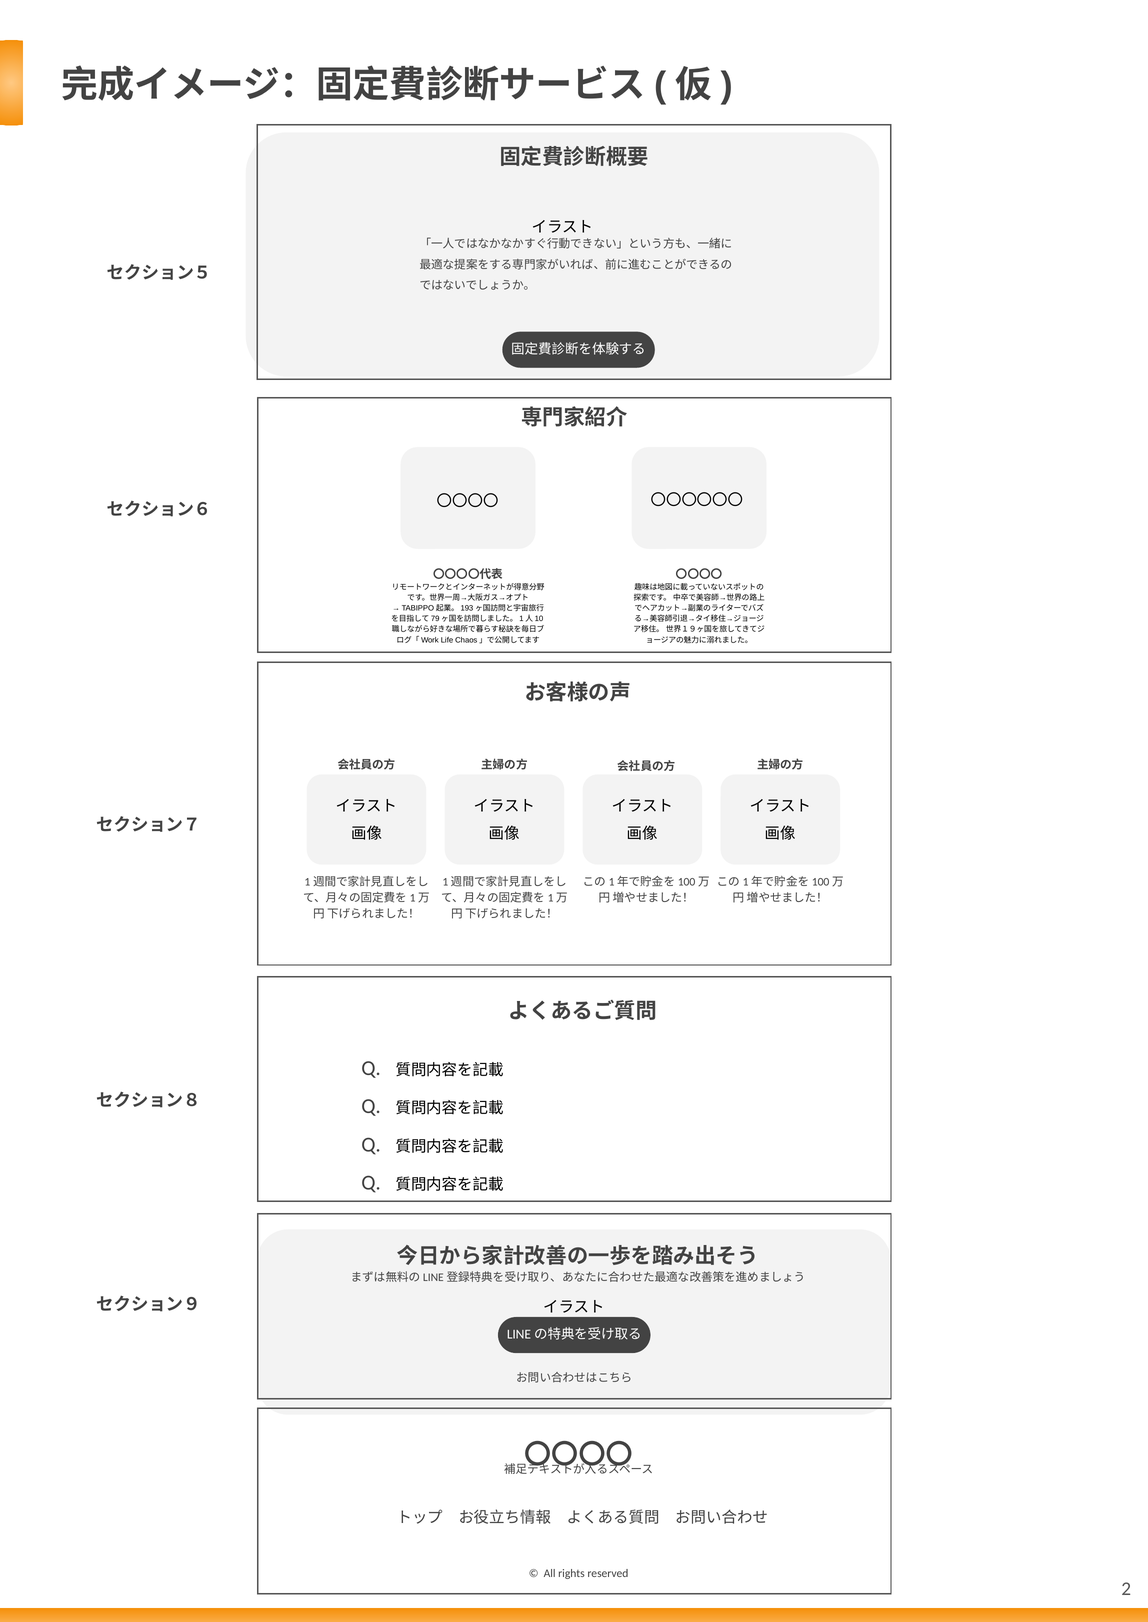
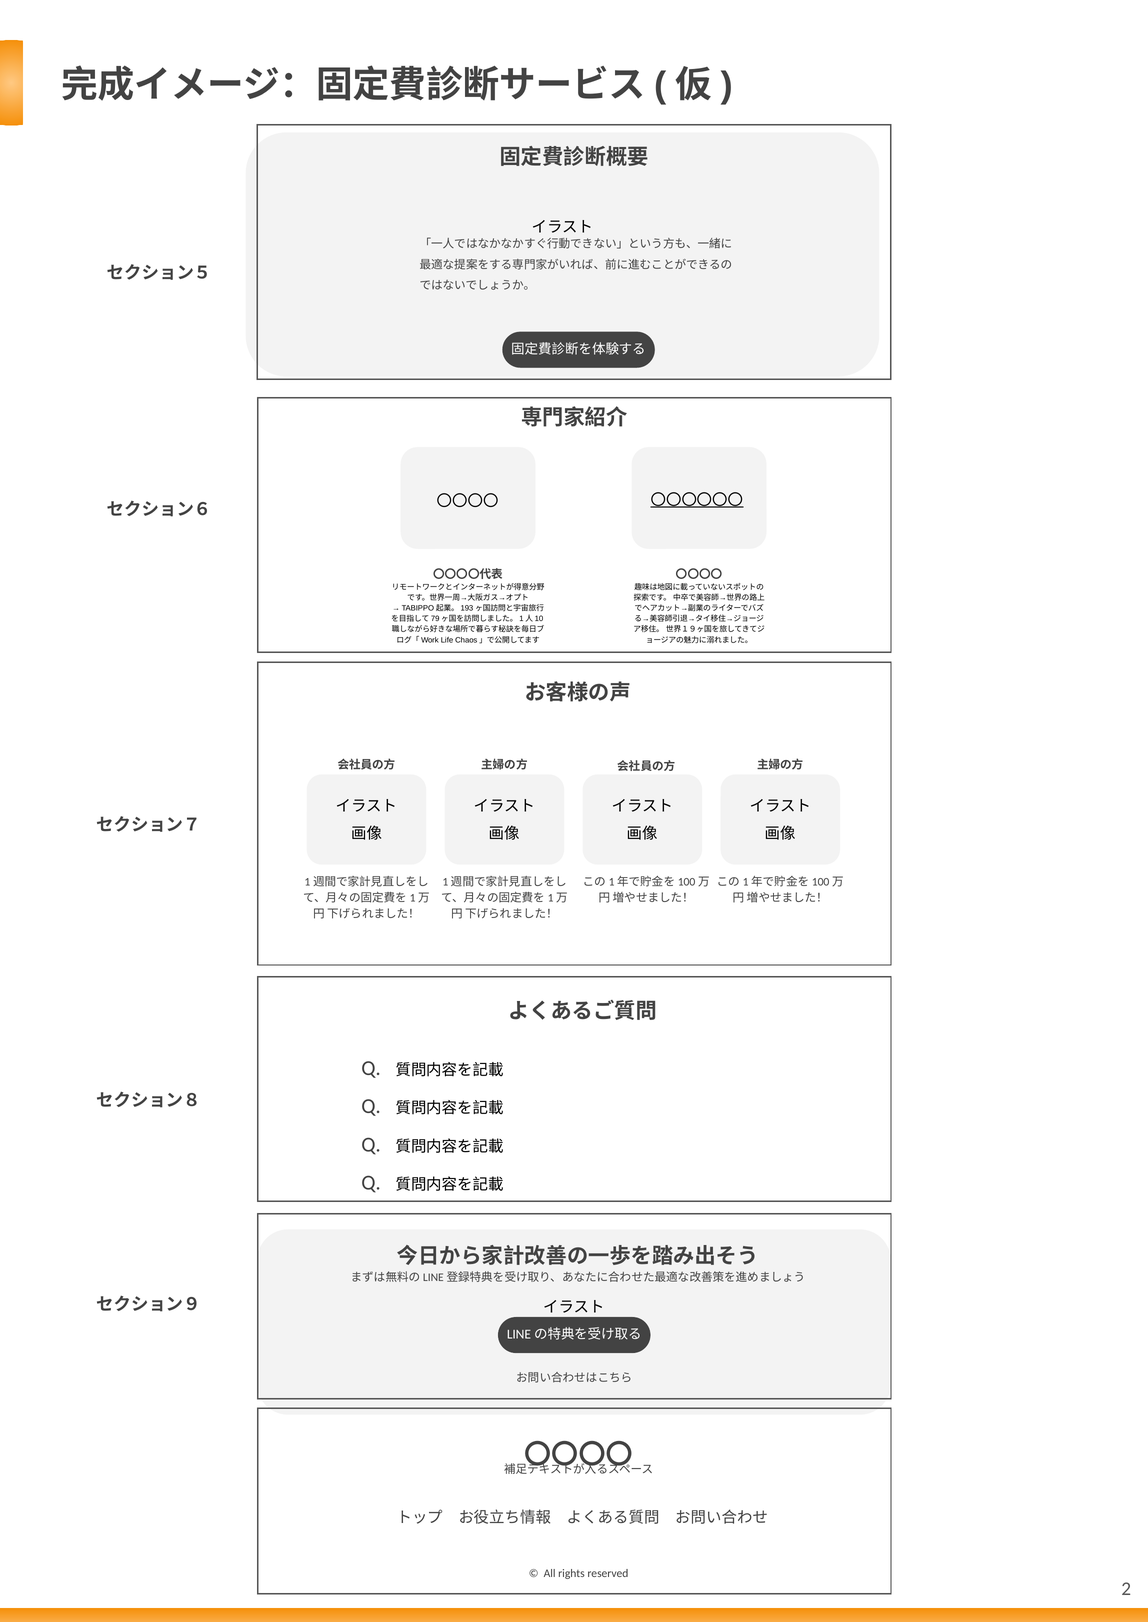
〇〇〇〇〇〇 underline: none -> present
